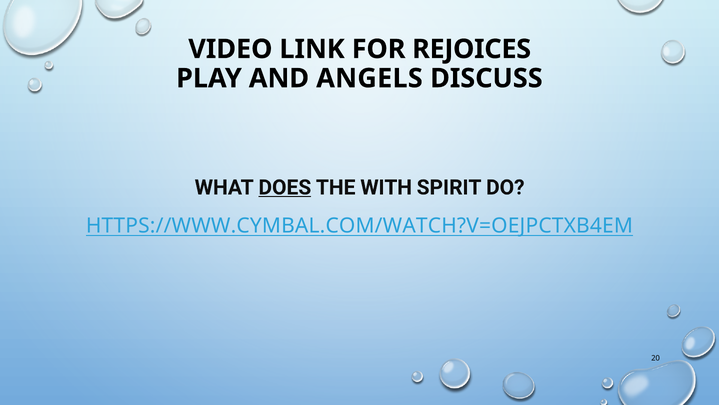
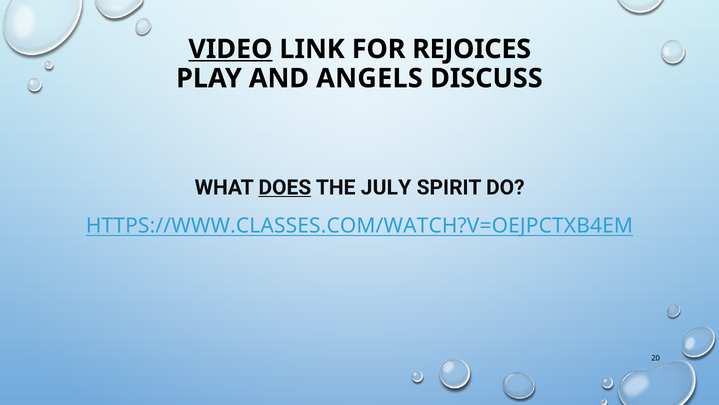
VIDEO underline: none -> present
WITH: WITH -> JULY
HTTPS://WWW.CYMBAL.COM/WATCH?V=OEJPCTXB4EM: HTTPS://WWW.CYMBAL.COM/WATCH?V=OEJPCTXB4EM -> HTTPS://WWW.CLASSES.COM/WATCH?V=OEJPCTXB4EM
